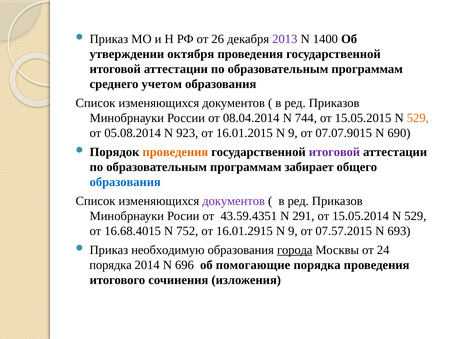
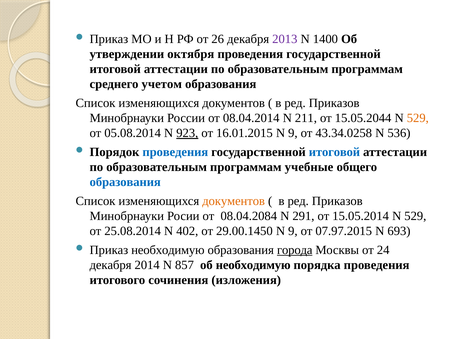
744: 744 -> 211
15.05.2015: 15.05.2015 -> 15.05.2044
923 underline: none -> present
07.07.9015: 07.07.9015 -> 43.34.0258
690: 690 -> 536
проведения at (175, 152) colour: orange -> blue
итоговой at (334, 152) colour: purple -> blue
забирает: забирает -> учебные
документов at (234, 201) colour: purple -> orange
43.59.4351: 43.59.4351 -> 08.04.2084
16.68.4015: 16.68.4015 -> 25.08.2014
752: 752 -> 402
16.01.2915: 16.01.2915 -> 29.00.1450
07.57.2015: 07.57.2015 -> 07.97.2015
порядка at (111, 265): порядка -> декабря
696: 696 -> 857
об помогающие: помогающие -> необходимую
